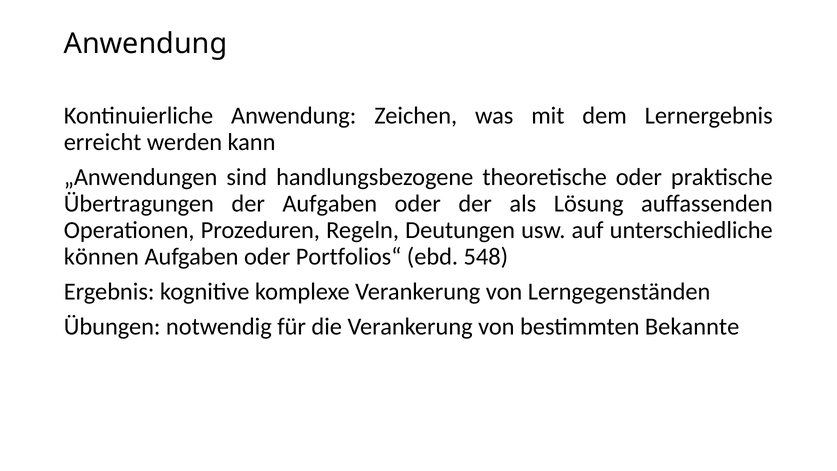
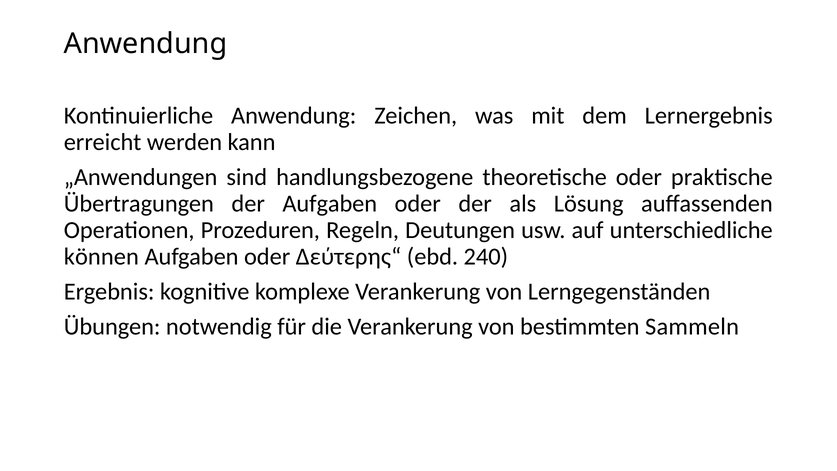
Portfolios“: Portfolios“ -> Δεύτερης“
548: 548 -> 240
Bekannte: Bekannte -> Sammeln
